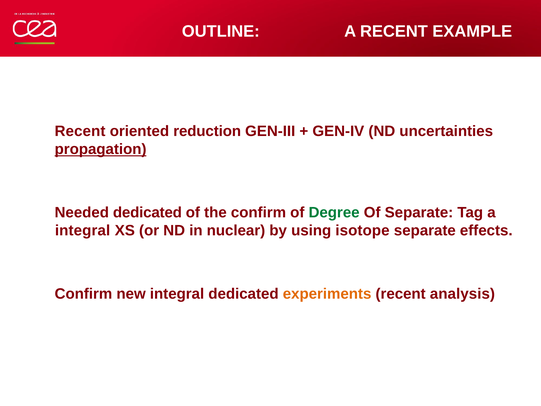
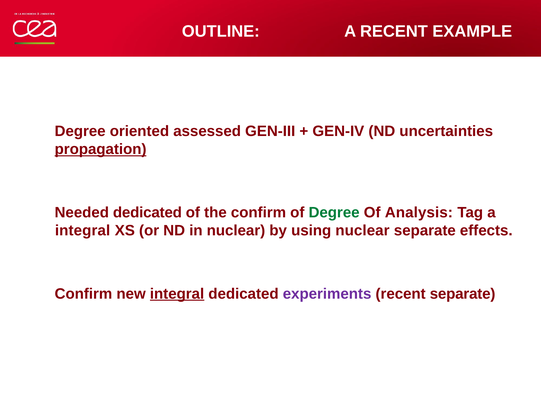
Recent at (80, 131): Recent -> Degree
reduction: reduction -> assessed
Of Separate: Separate -> Analysis
using isotope: isotope -> nuclear
integral at (177, 294) underline: none -> present
experiments colour: orange -> purple
recent analysis: analysis -> separate
